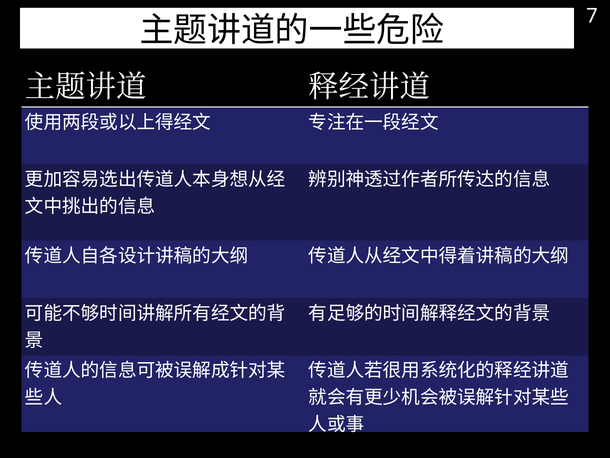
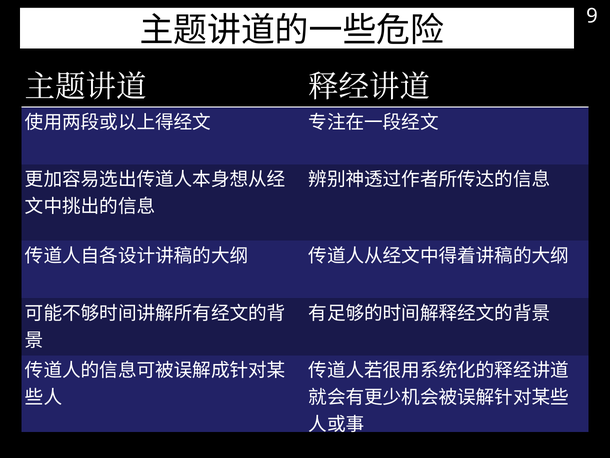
7: 7 -> 9
